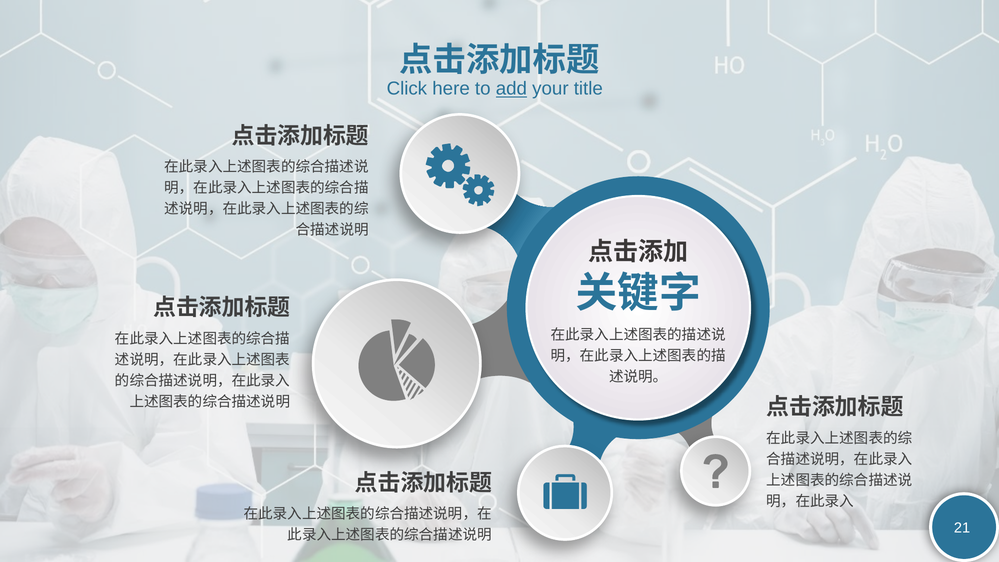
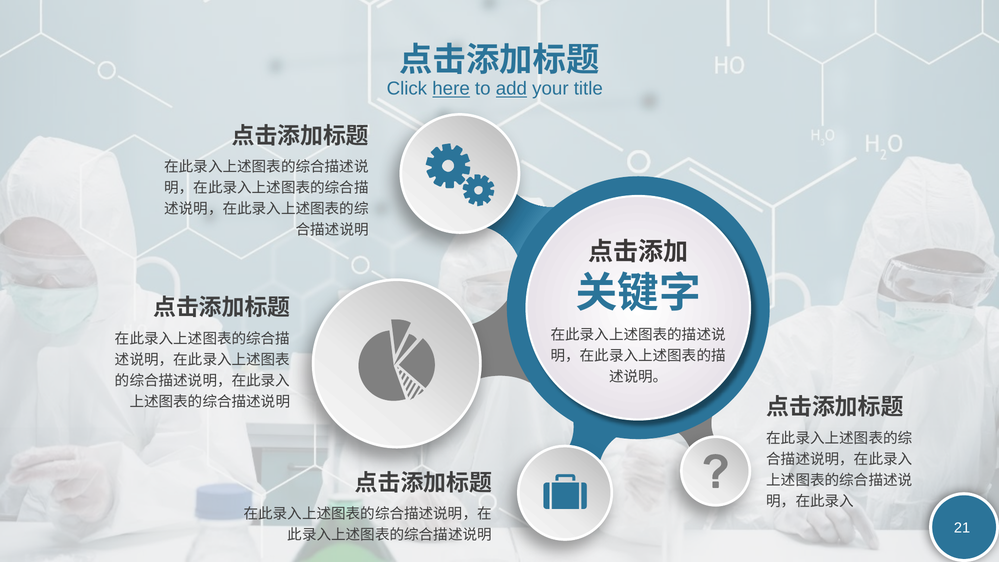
here underline: none -> present
